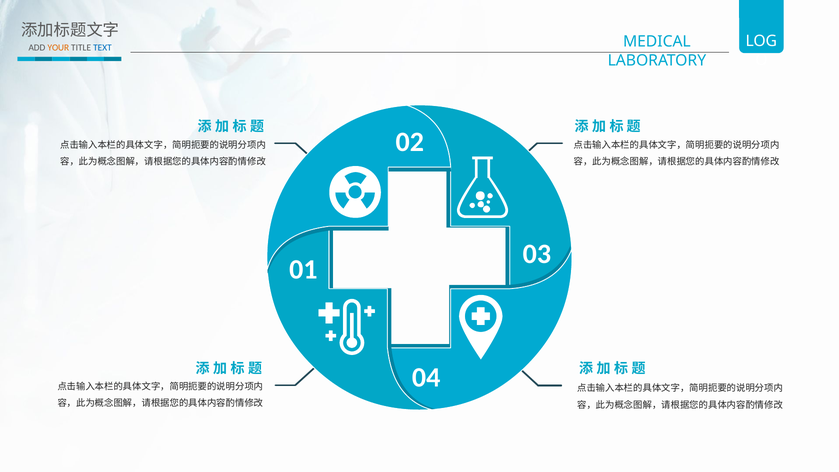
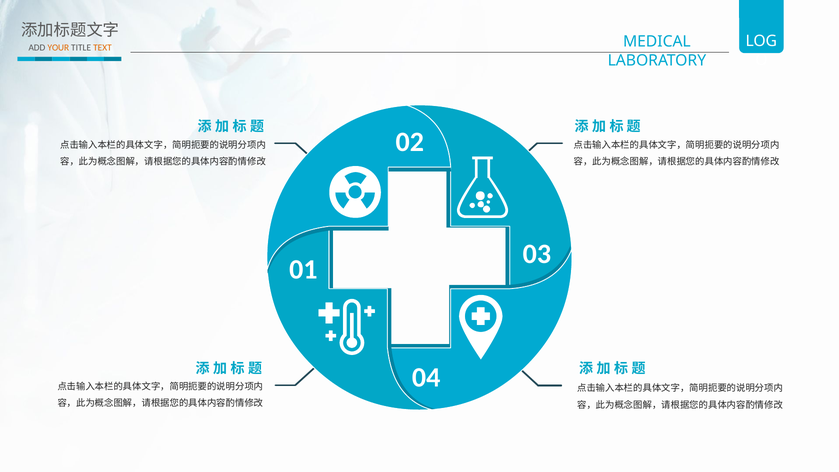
TEXT colour: blue -> orange
